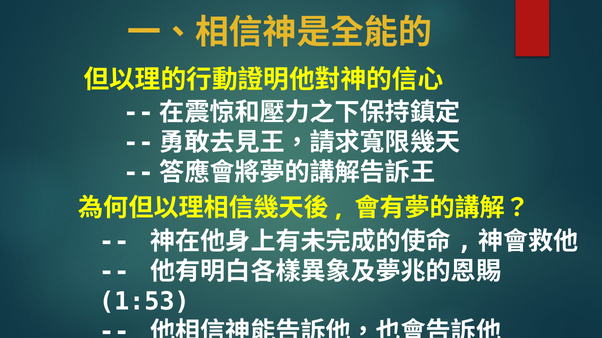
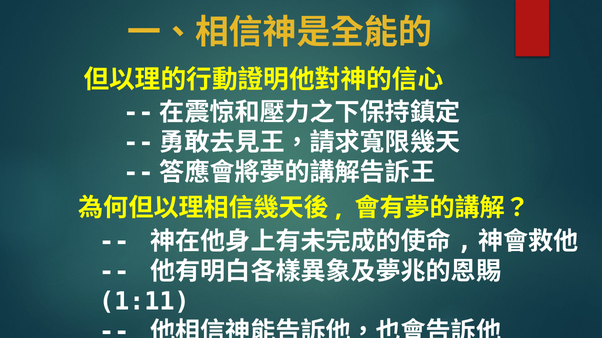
1:53: 1:53 -> 1:11
